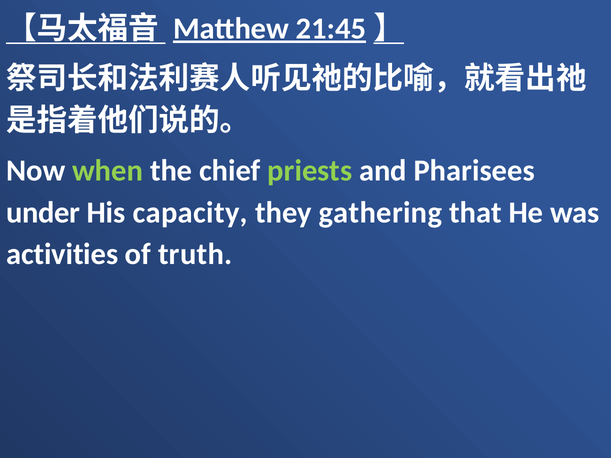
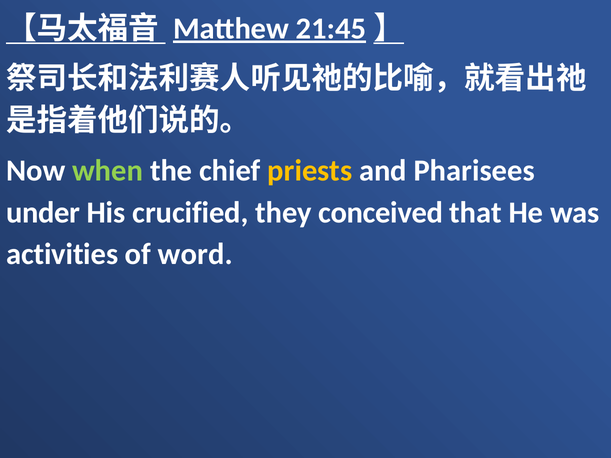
priests colour: light green -> yellow
capacity: capacity -> crucified
gathering: gathering -> conceived
truth: truth -> word
